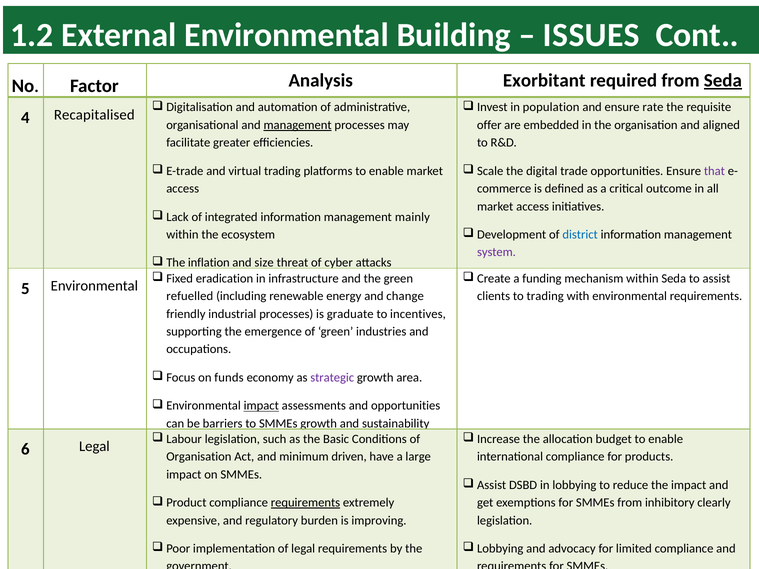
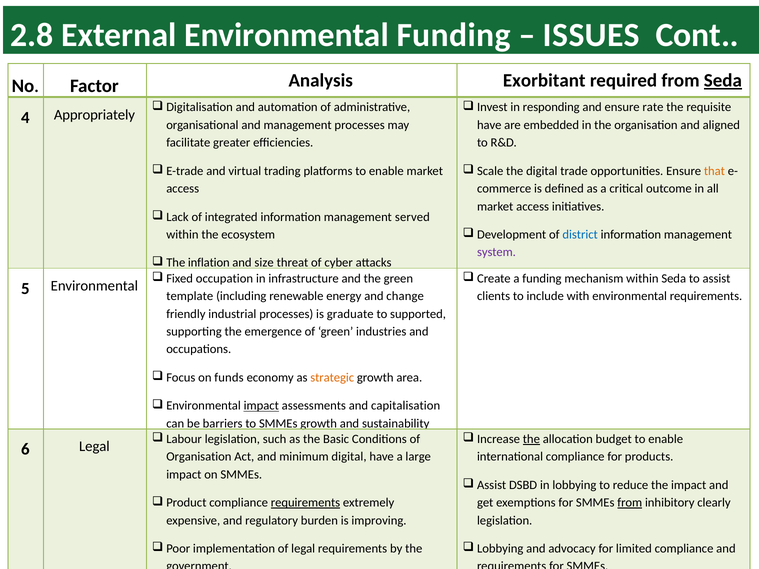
1.2: 1.2 -> 2.8
Environmental Building: Building -> Funding
population: population -> responding
Recapitalised: Recapitalised -> Appropriately
management at (298, 125) underline: present -> none
offer at (489, 125): offer -> have
that colour: purple -> orange
mainly: mainly -> served
eradication: eradication -> occupation
refuelled: refuelled -> template
to trading: trading -> include
incentives: incentives -> supported
strategic colour: purple -> orange
and opportunities: opportunities -> capitalisation
the at (531, 439) underline: none -> present
minimum driven: driven -> digital
from at (630, 503) underline: none -> present
